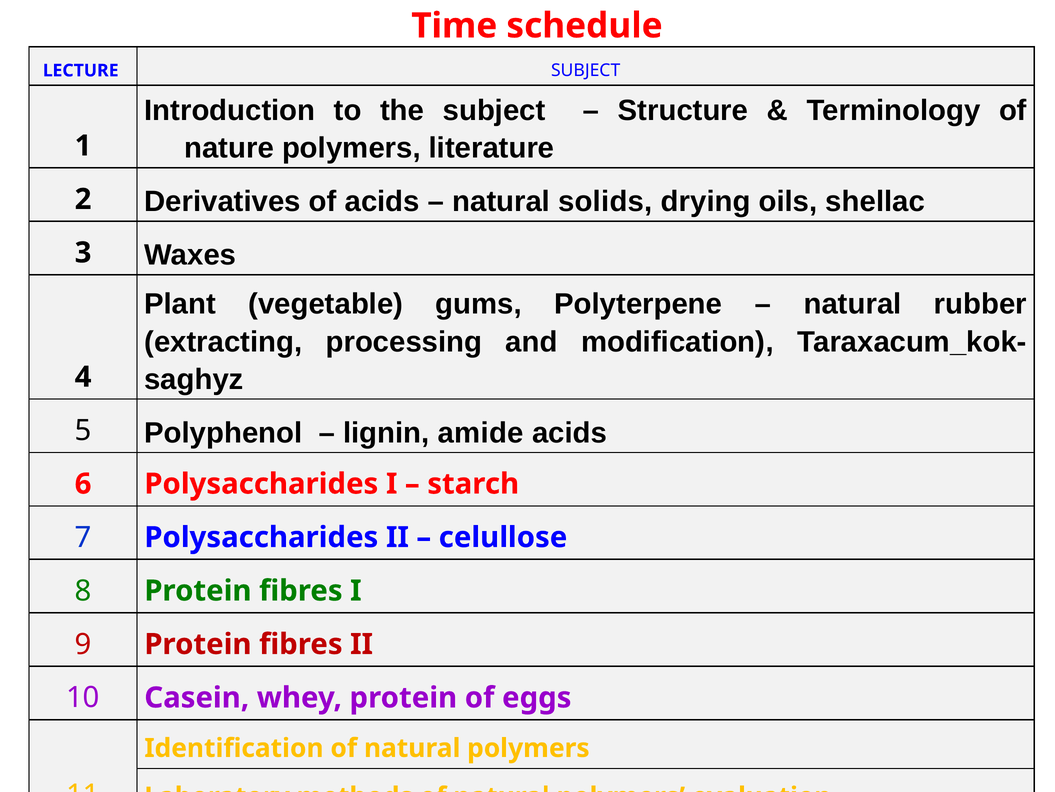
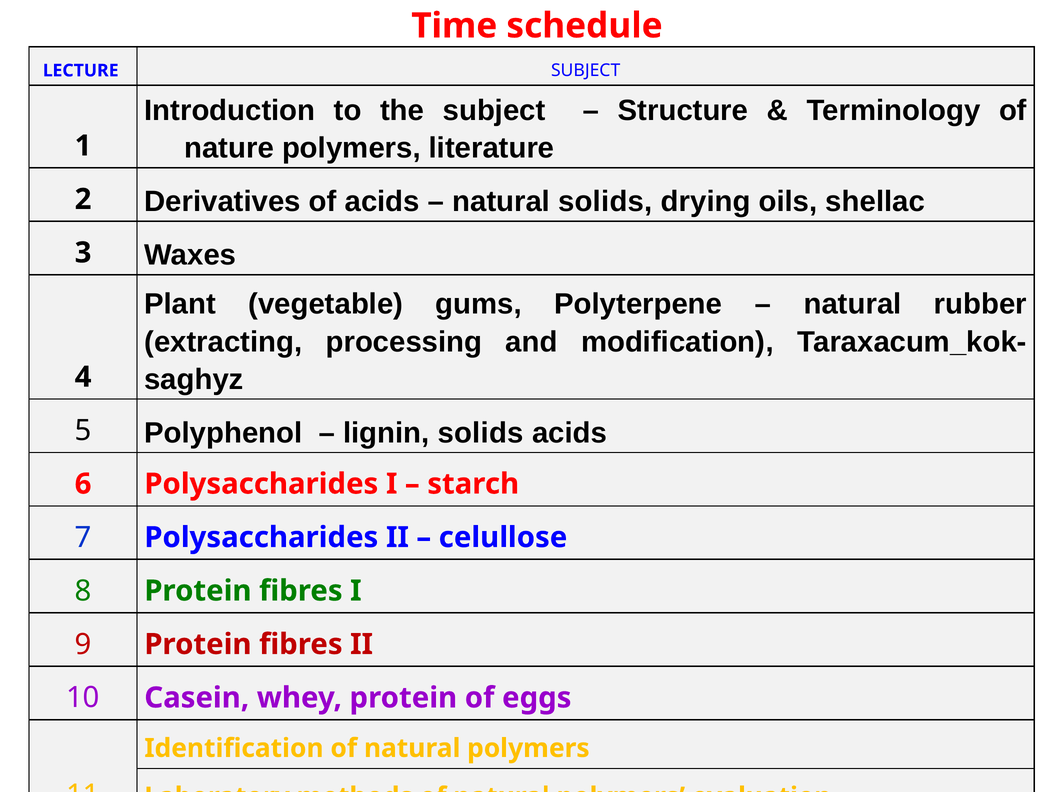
lignin amide: amide -> solids
